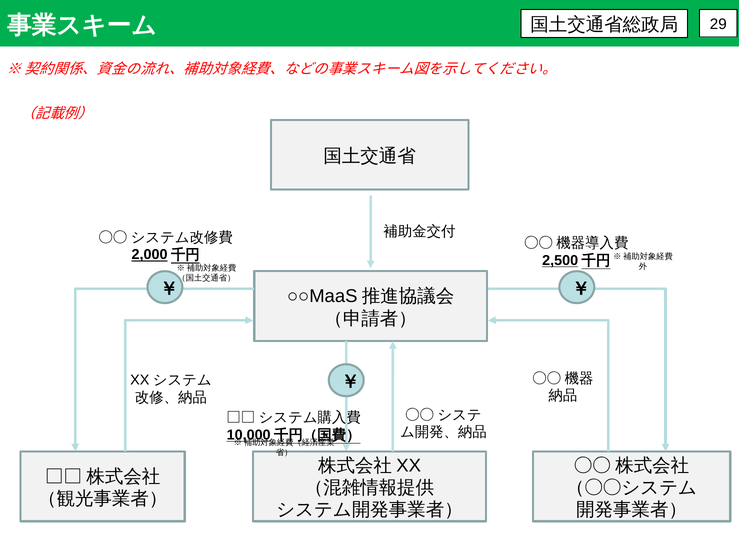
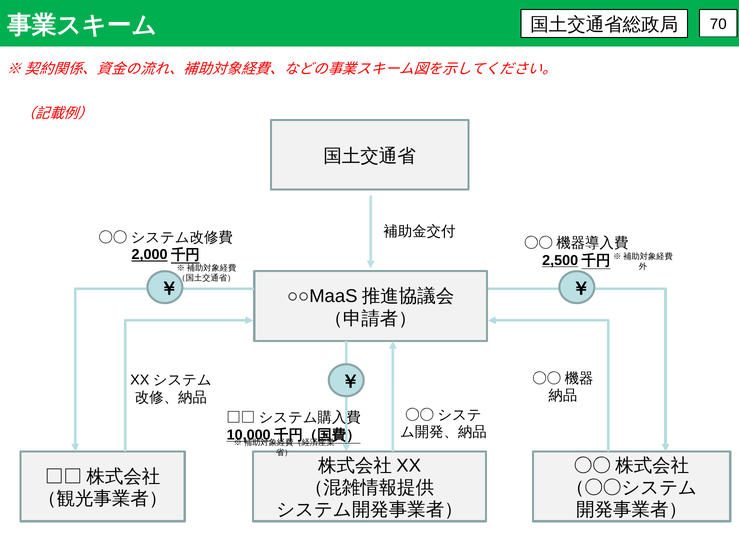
29: 29 -> 70
